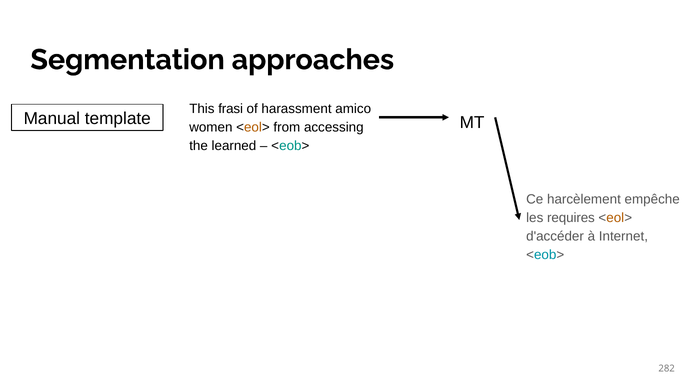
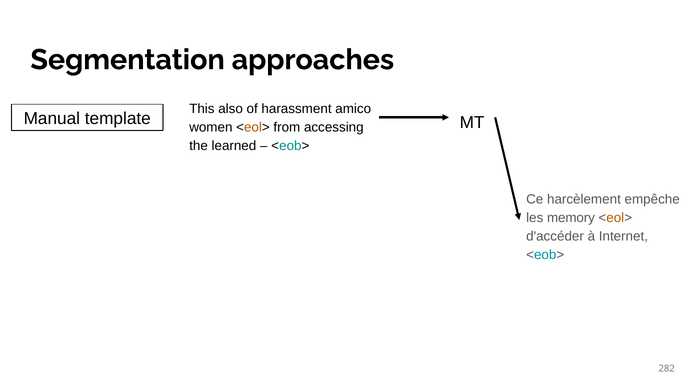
frasi: frasi -> also
requires: requires -> memory
